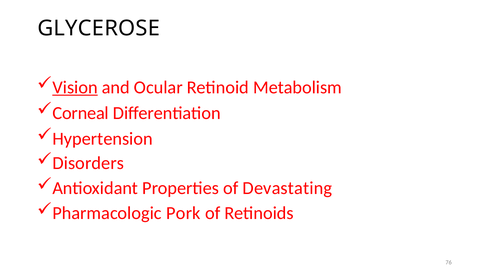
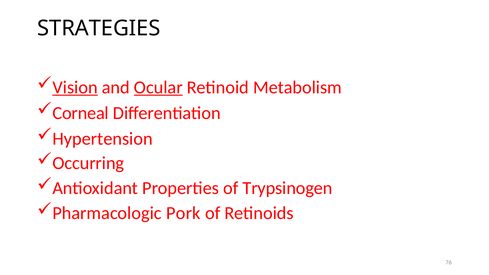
GLYCEROSE: GLYCEROSE -> STRATEGIES
Ocular underline: none -> present
Disorders: Disorders -> Occurring
Devastating: Devastating -> Trypsinogen
